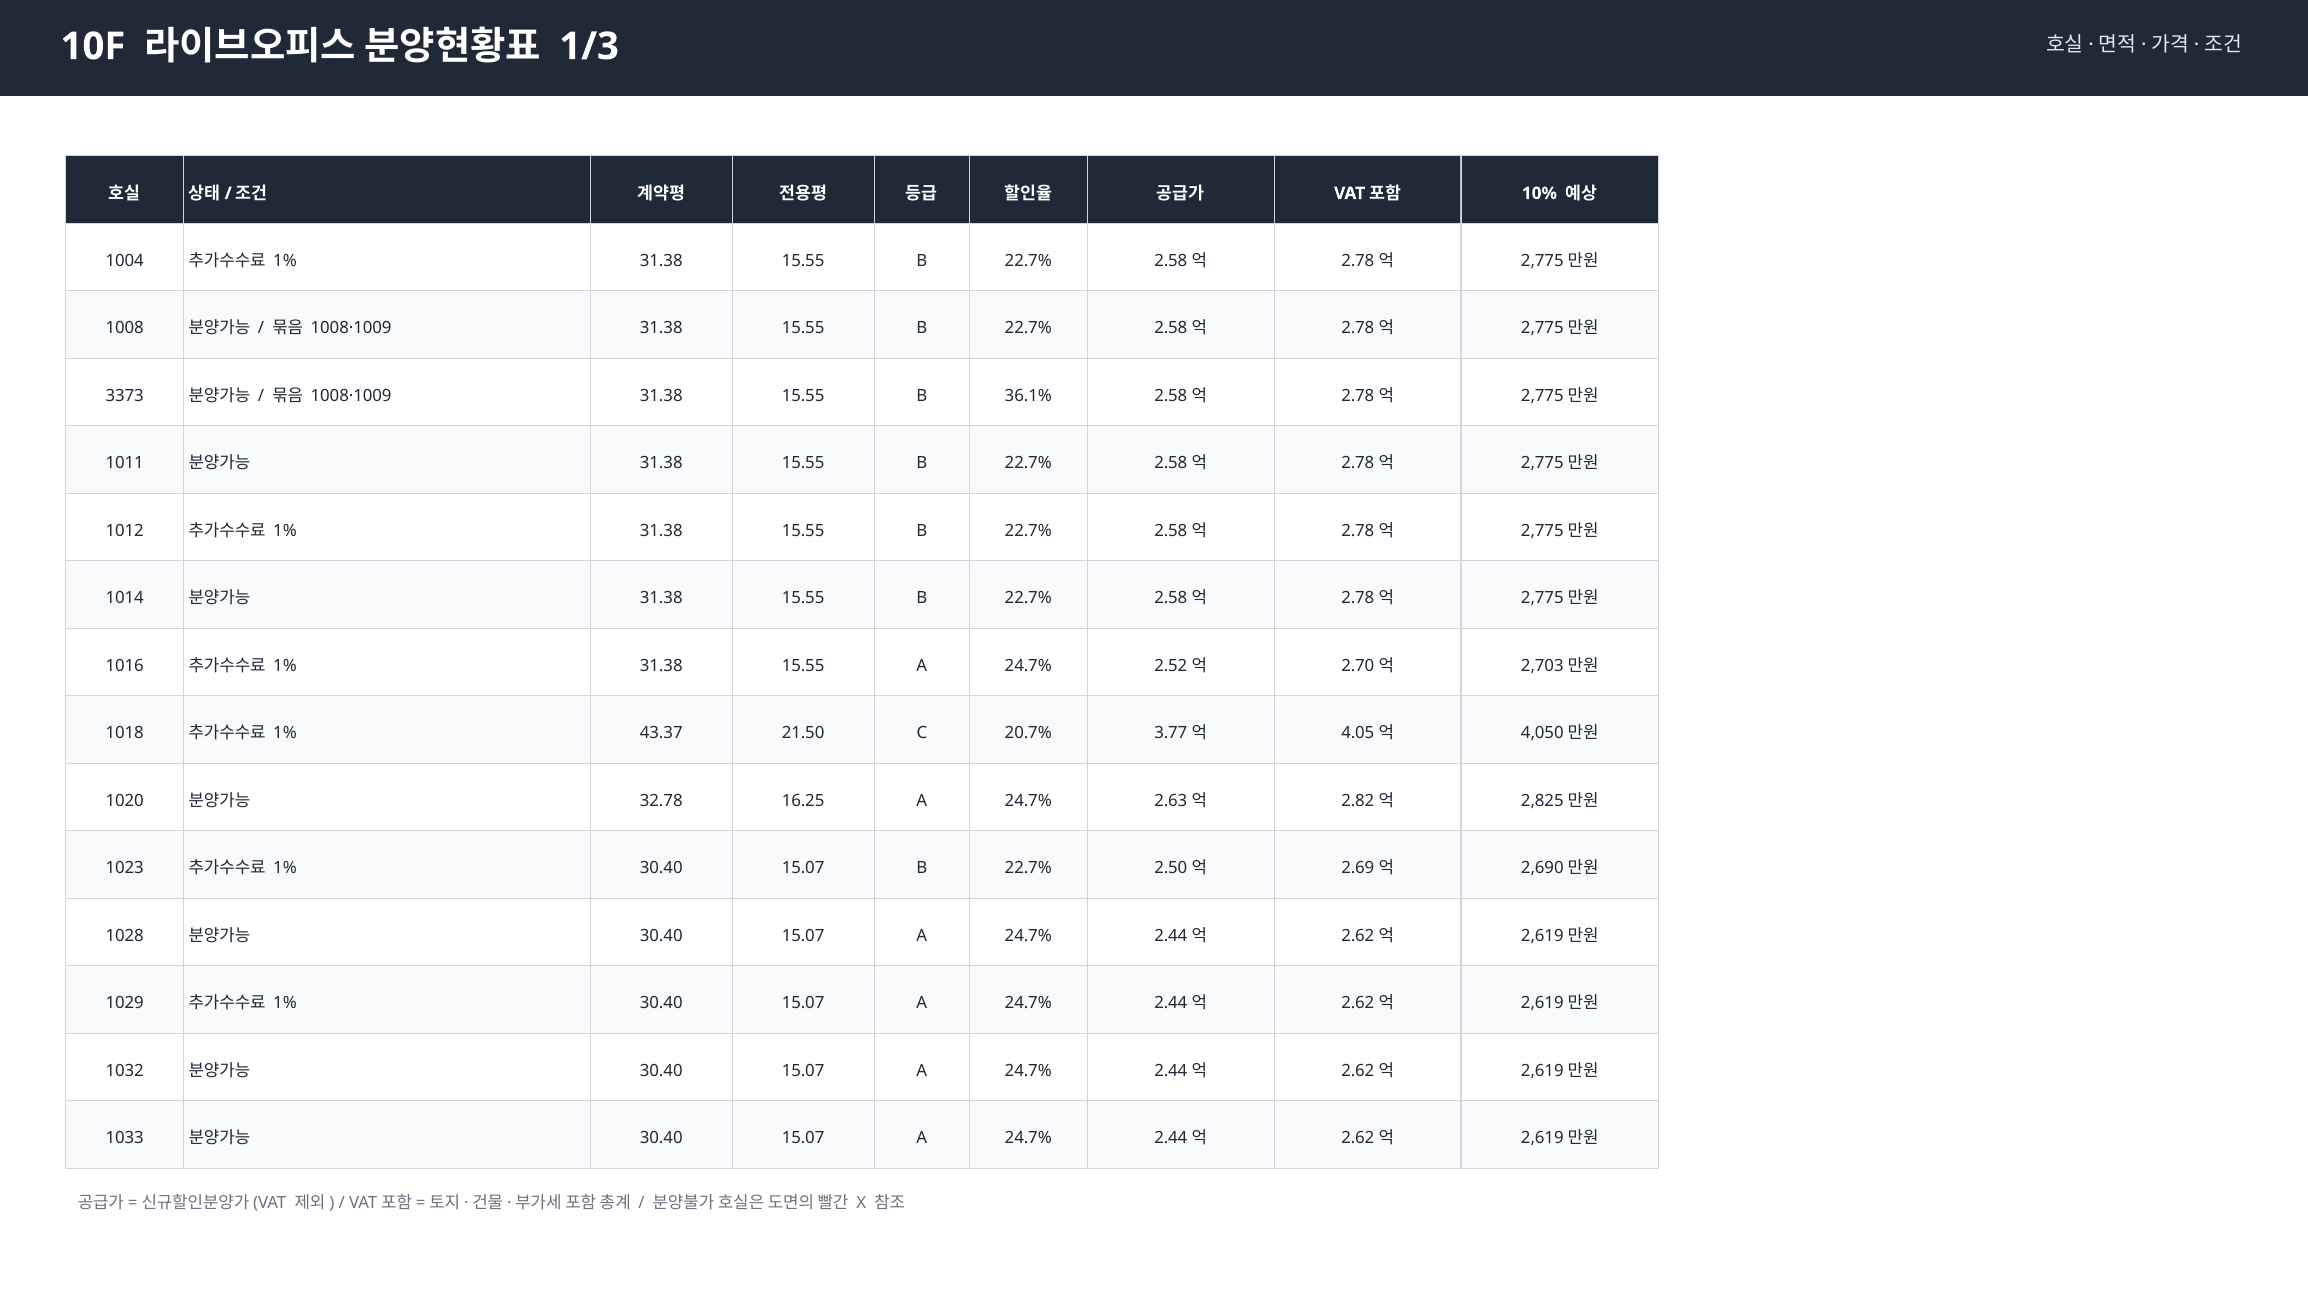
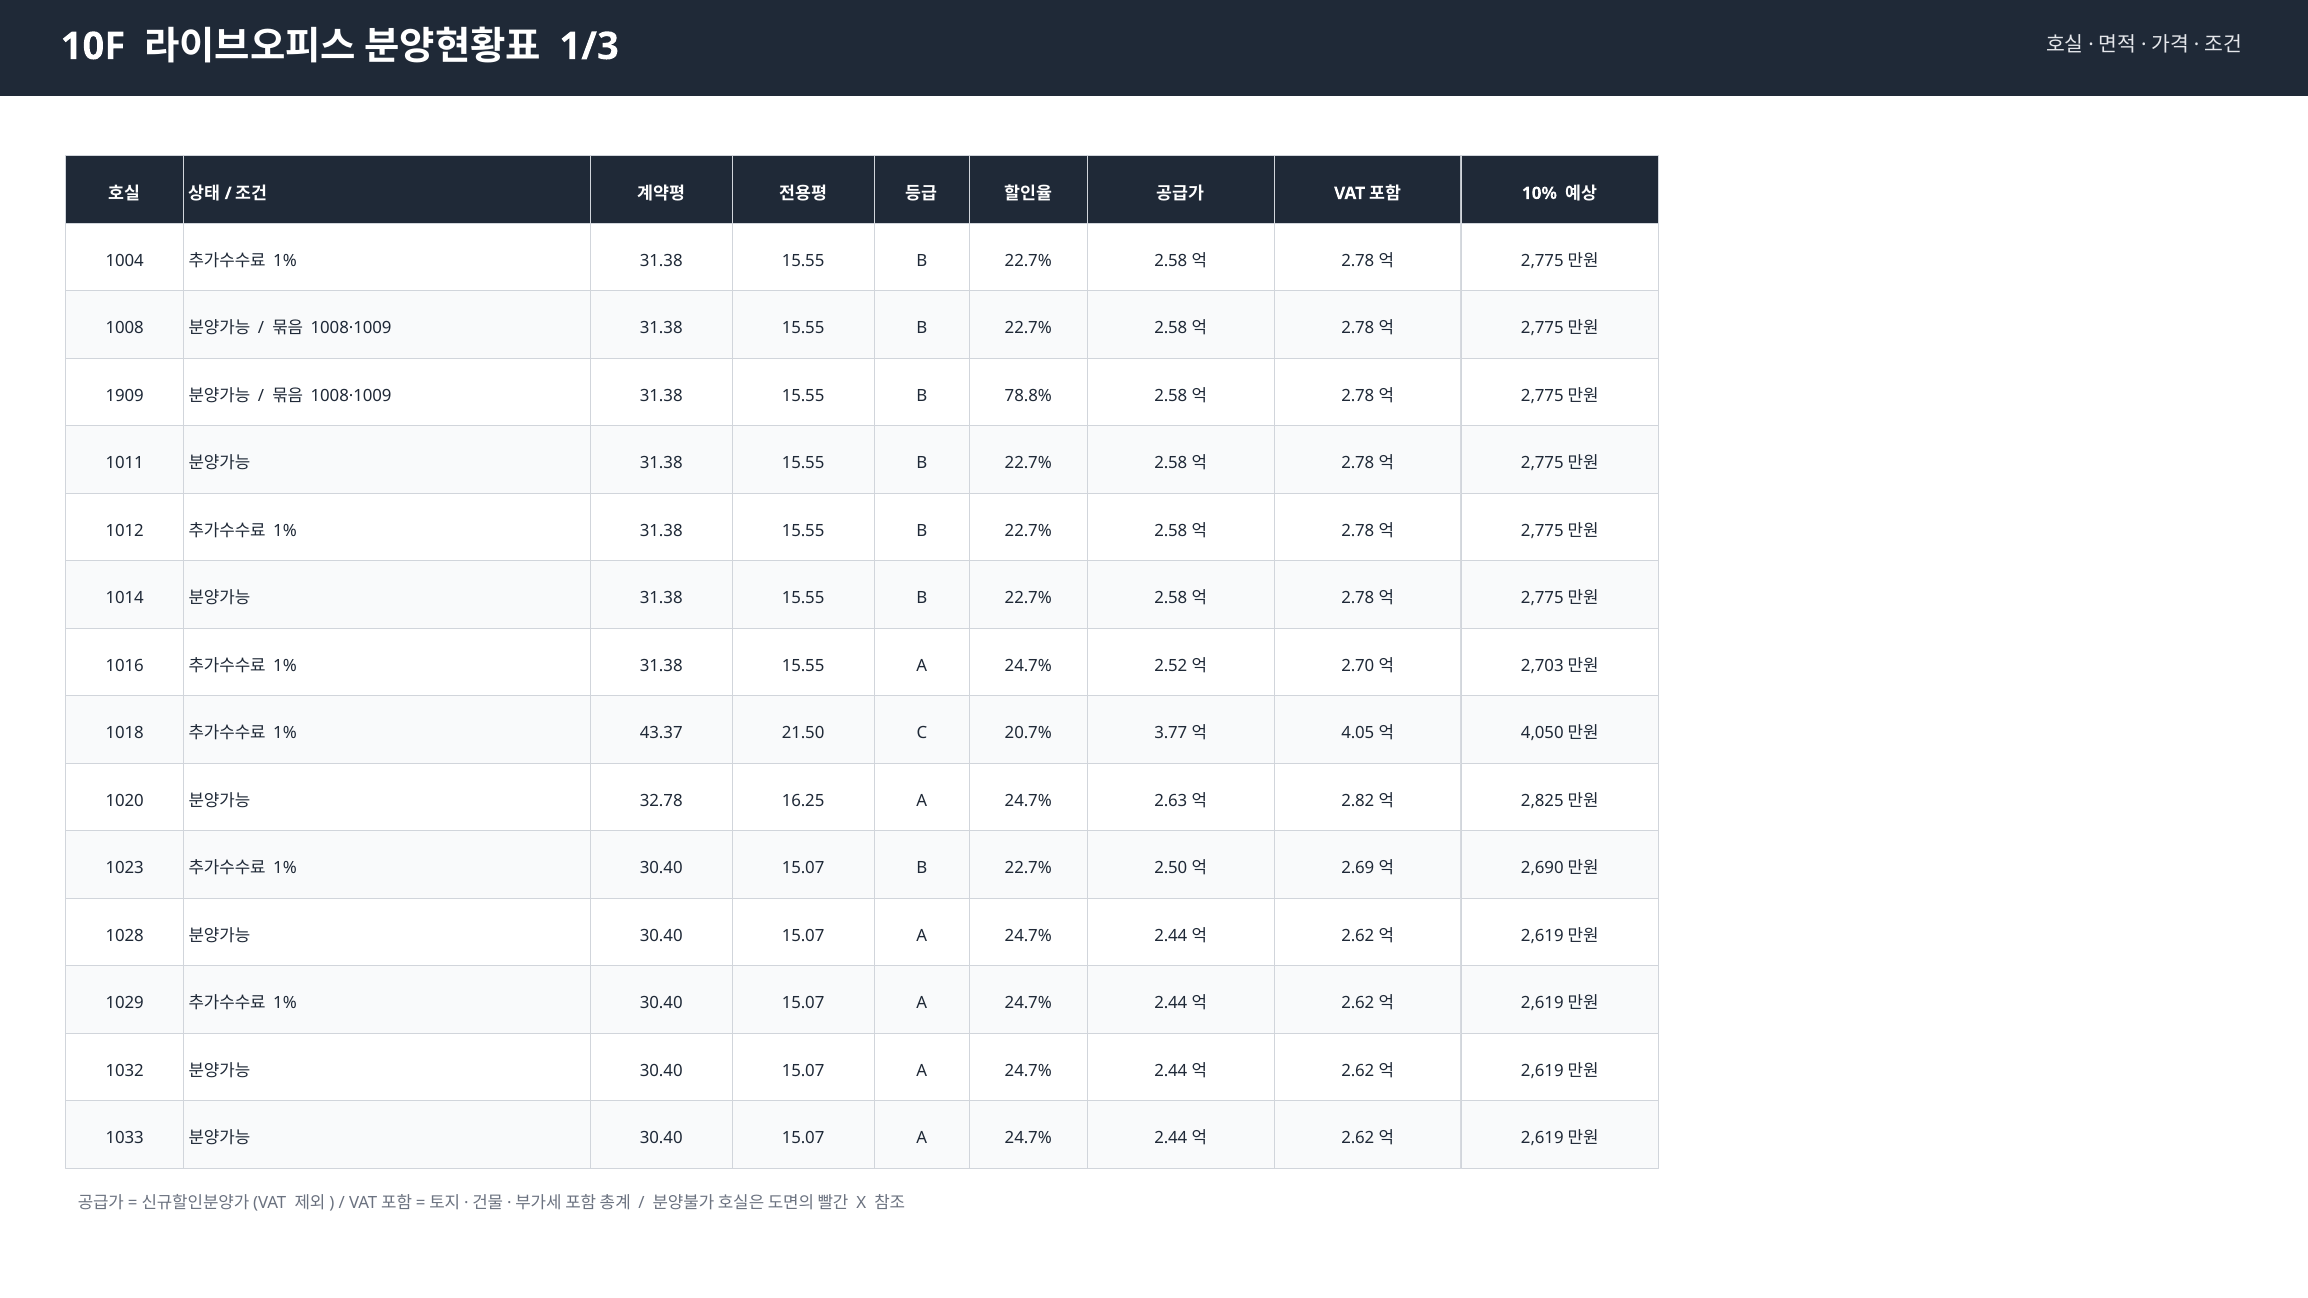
3373: 3373 -> 1909
36.1%: 36.1% -> 78.8%
